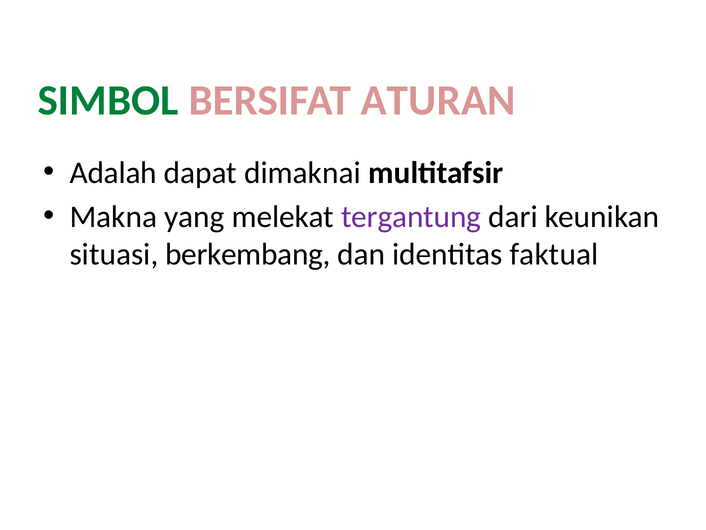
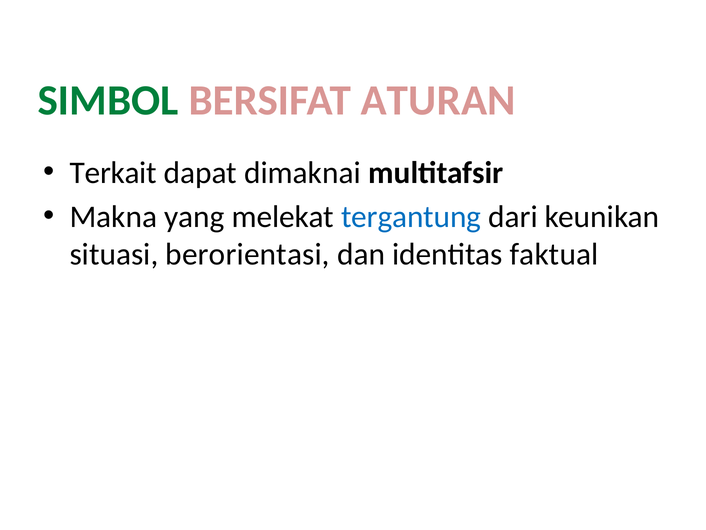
Adalah: Adalah -> Terkait
tergantung colour: purple -> blue
berkembang: berkembang -> berorientasi
